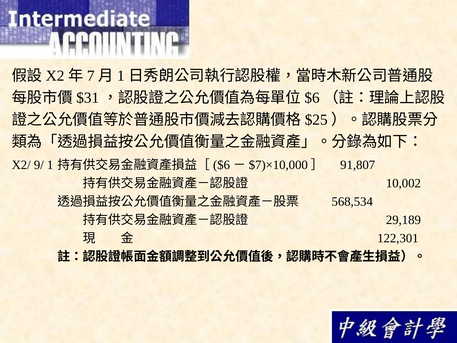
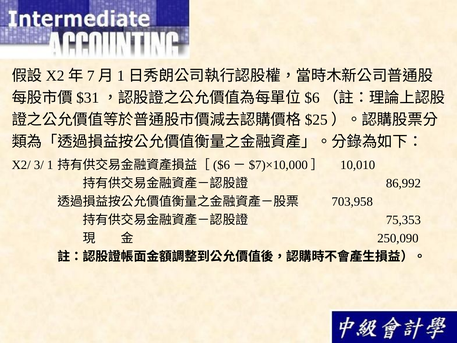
9/: 9/ -> 3/
91,807: 91,807 -> 10,010
10,002: 10,002 -> 86,992
568,534: 568,534 -> 703,958
29,189: 29,189 -> 75,353
122,301: 122,301 -> 250,090
